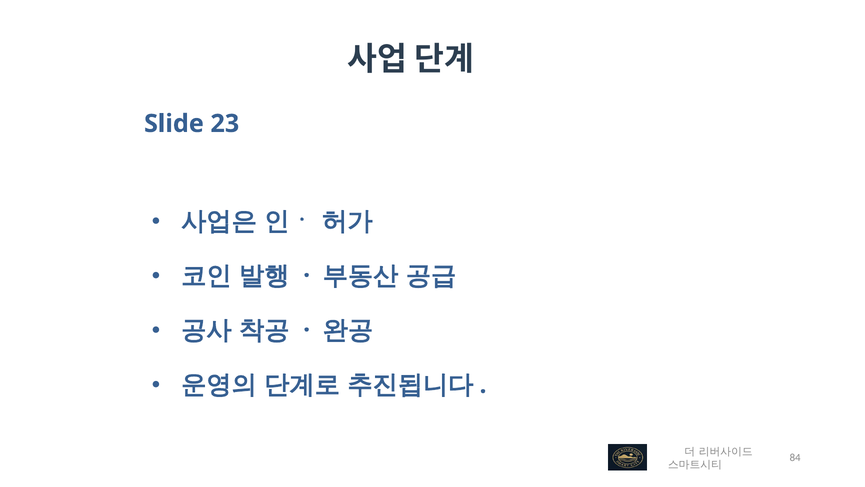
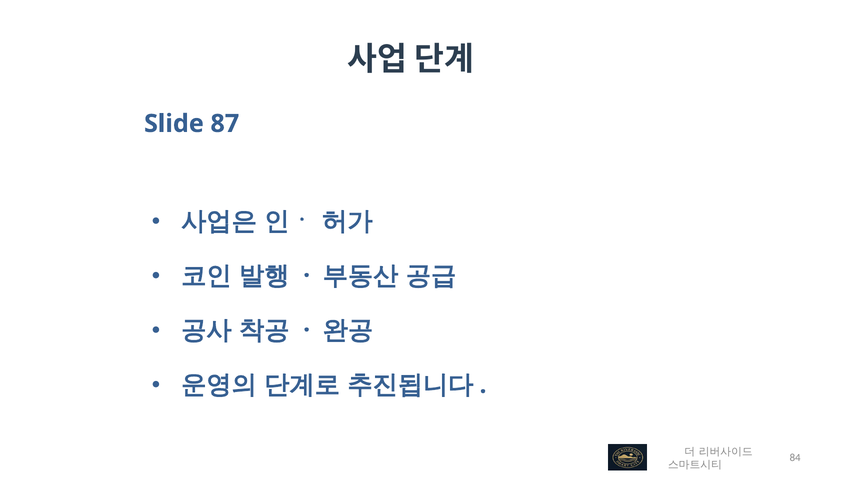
23: 23 -> 87
